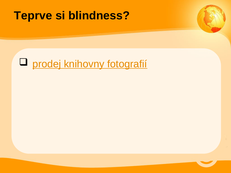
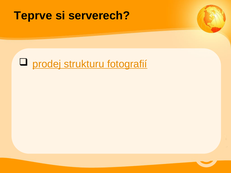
blindness: blindness -> serverech
knihovny: knihovny -> strukturu
